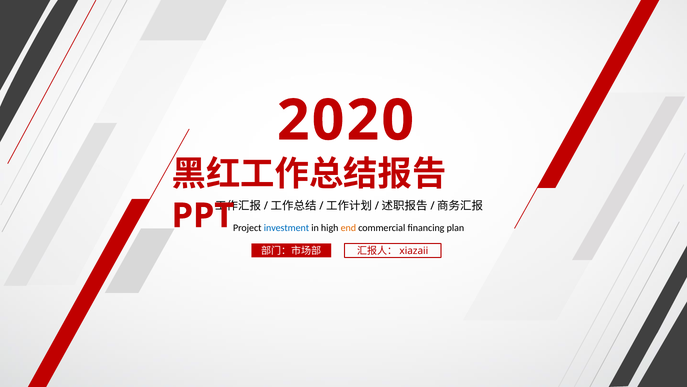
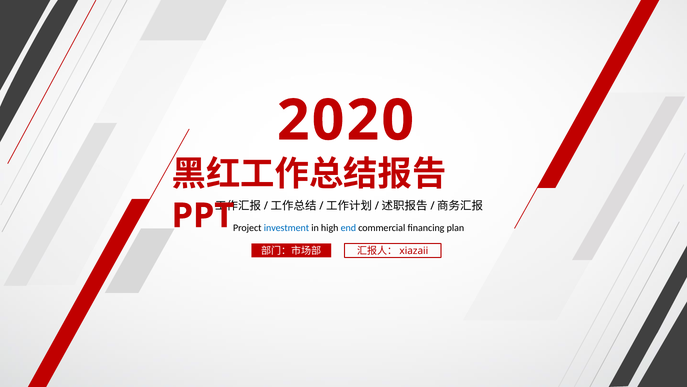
end colour: orange -> blue
